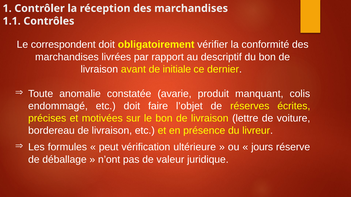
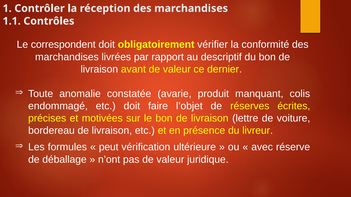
avant de initiale: initiale -> valeur
jours: jours -> avec
